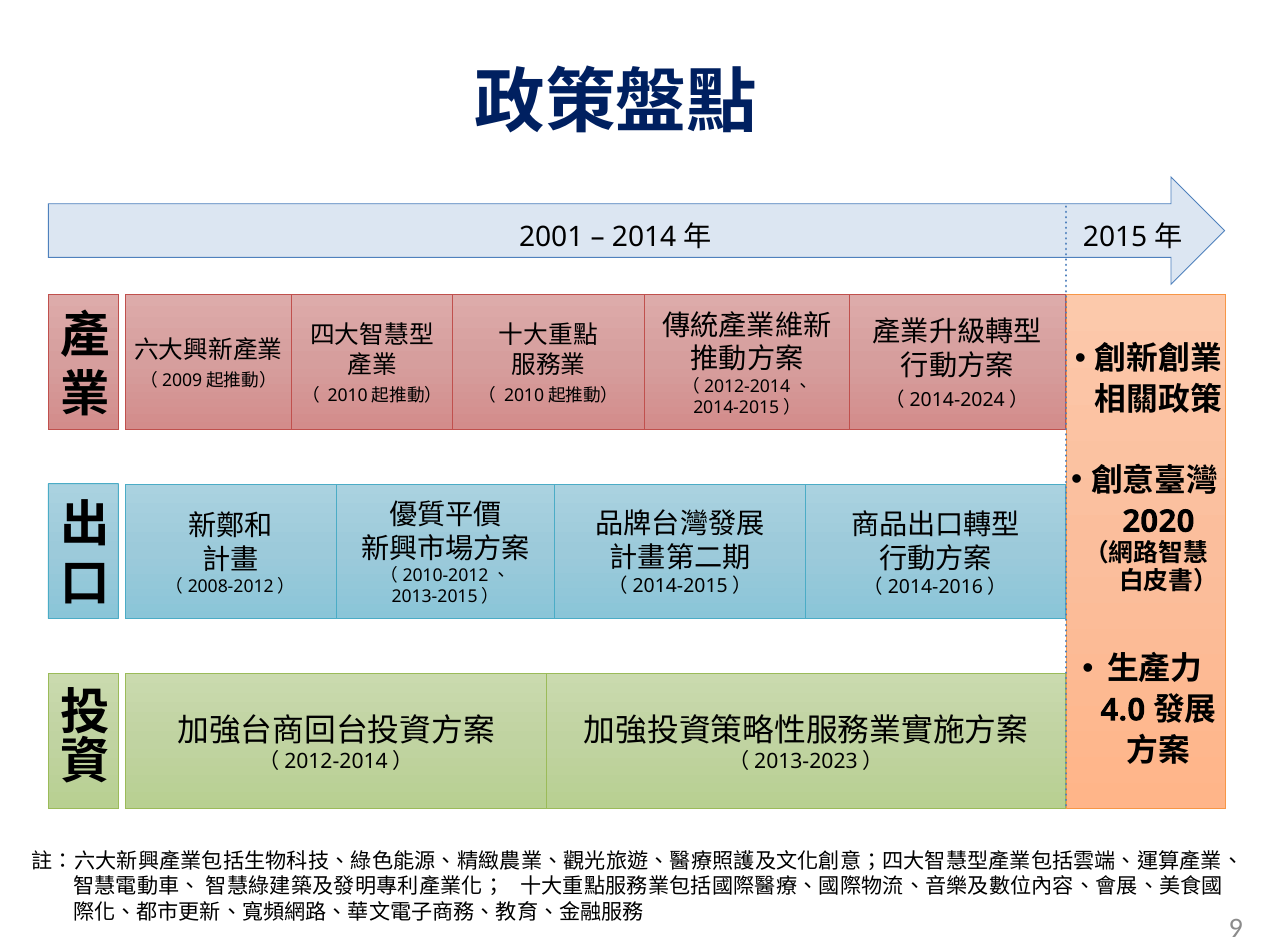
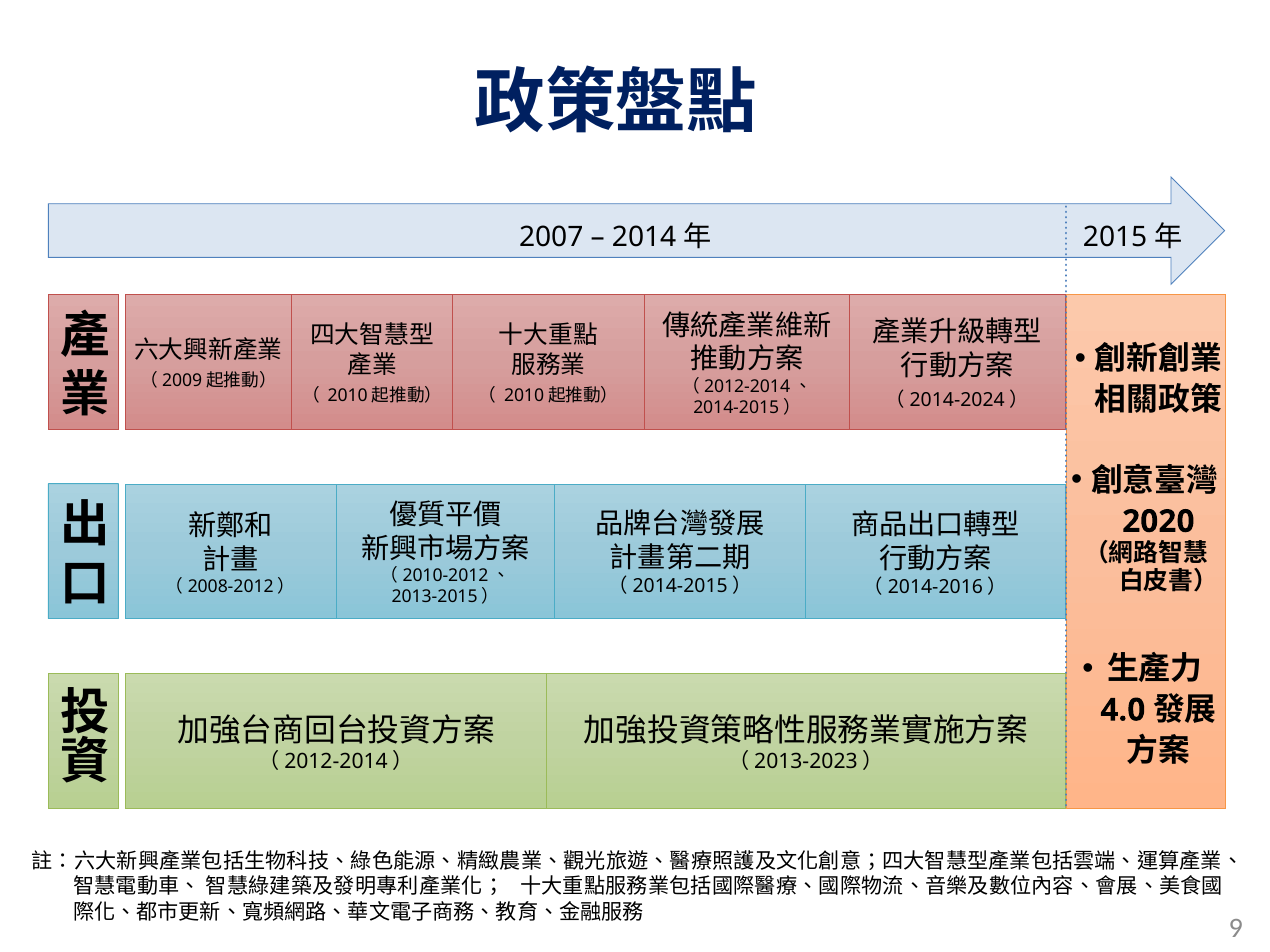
2001: 2001 -> 2007
